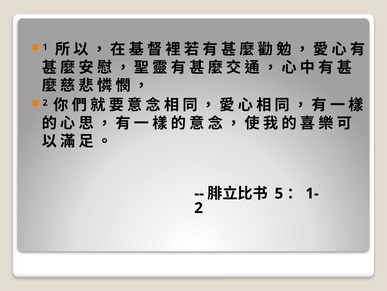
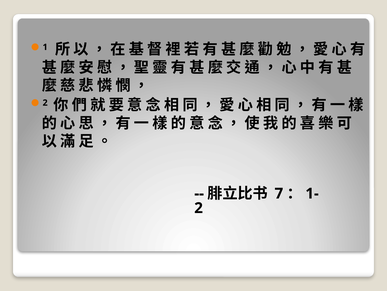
5: 5 -> 7
